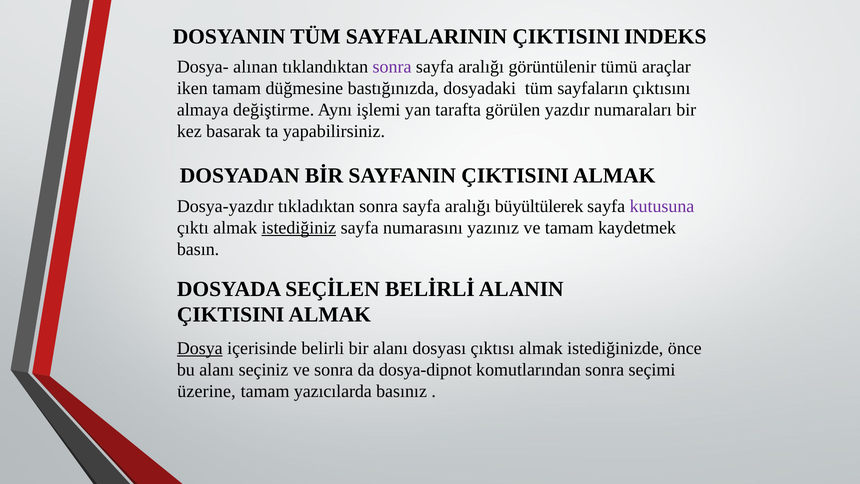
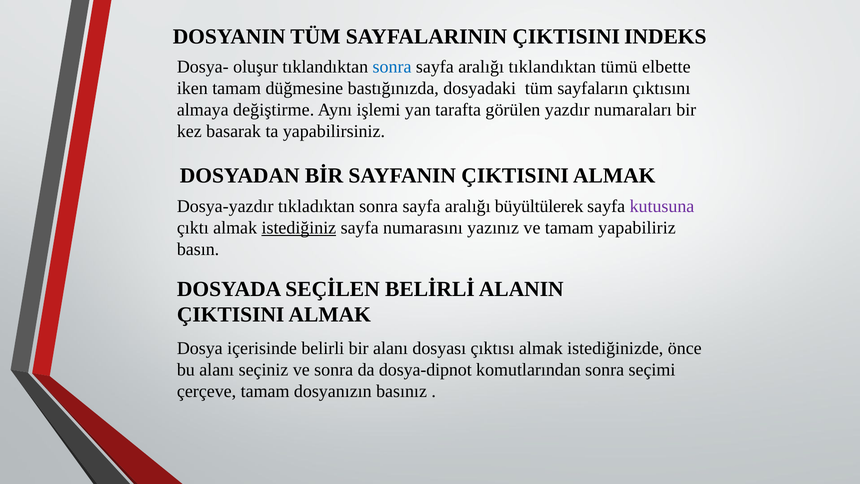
alınan: alınan -> oluşur
sonra at (392, 67) colour: purple -> blue
aralığı görüntülenir: görüntülenir -> tıklandıktan
araçlar: araçlar -> elbette
kaydetmek: kaydetmek -> yapabiliriz
Dosya underline: present -> none
üzerine: üzerine -> çerçeve
yazıcılarda: yazıcılarda -> dosyanızın
